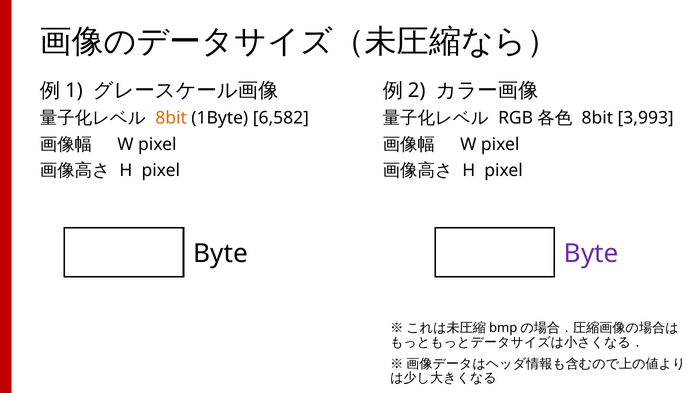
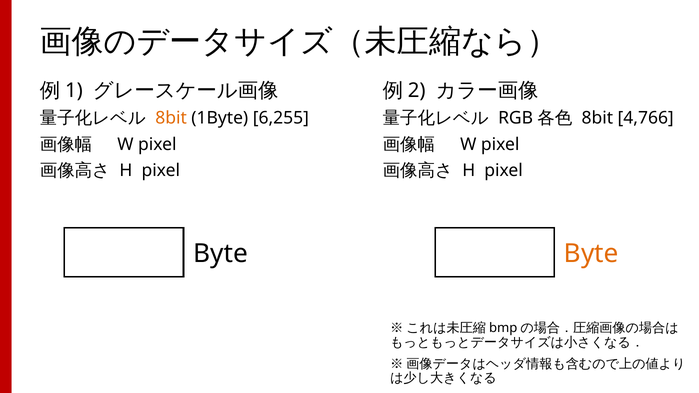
6,582: 6,582 -> 6,255
3,993: 3,993 -> 4,766
Byte at (591, 254) colour: purple -> orange
